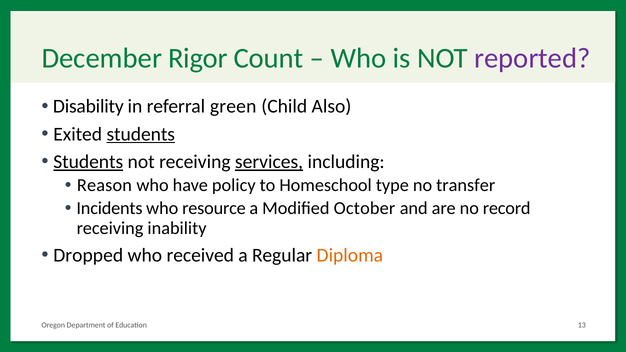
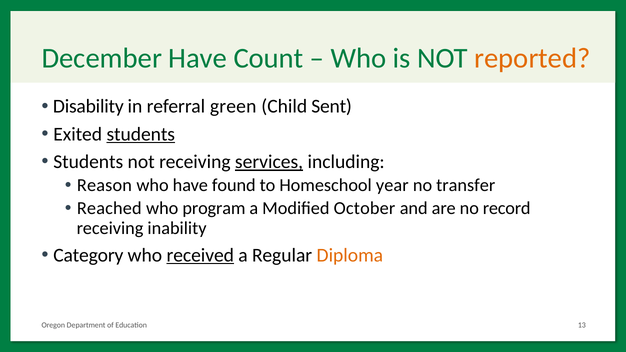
December Rigor: Rigor -> Have
reported colour: purple -> orange
Also: Also -> Sent
Students at (88, 162) underline: present -> none
policy: policy -> found
type: type -> year
Incidents: Incidents -> Reached
resource: resource -> program
Dropped: Dropped -> Category
received underline: none -> present
